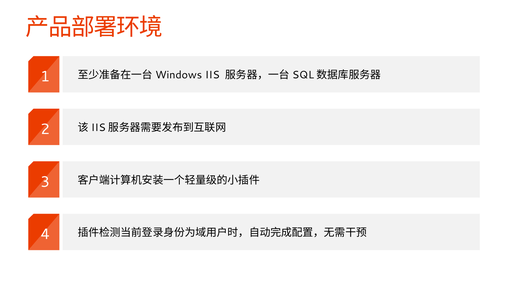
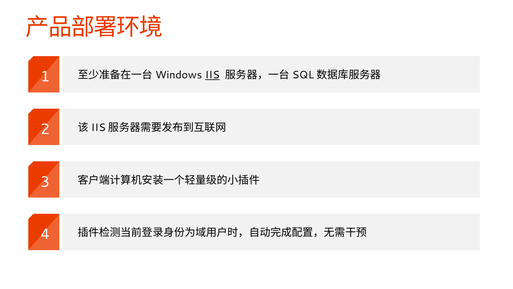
IIS underline: none -> present
